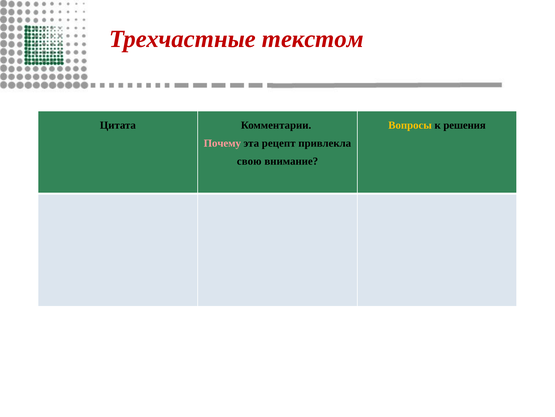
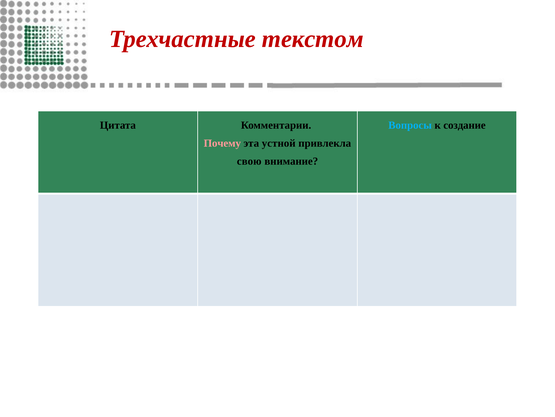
Вопросы colour: yellow -> light blue
решения: решения -> создание
рецепт: рецепт -> устной
